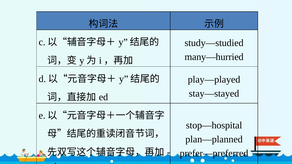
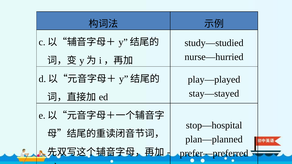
many—hurried: many—hurried -> nurse—hurried
